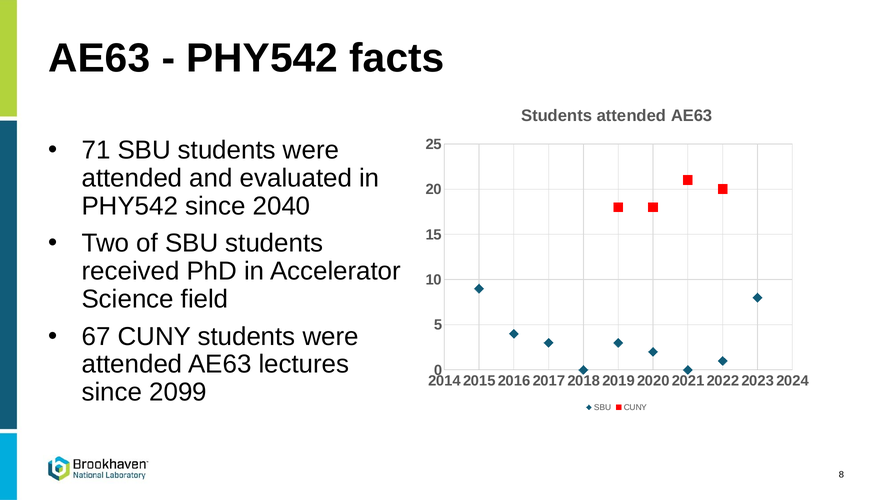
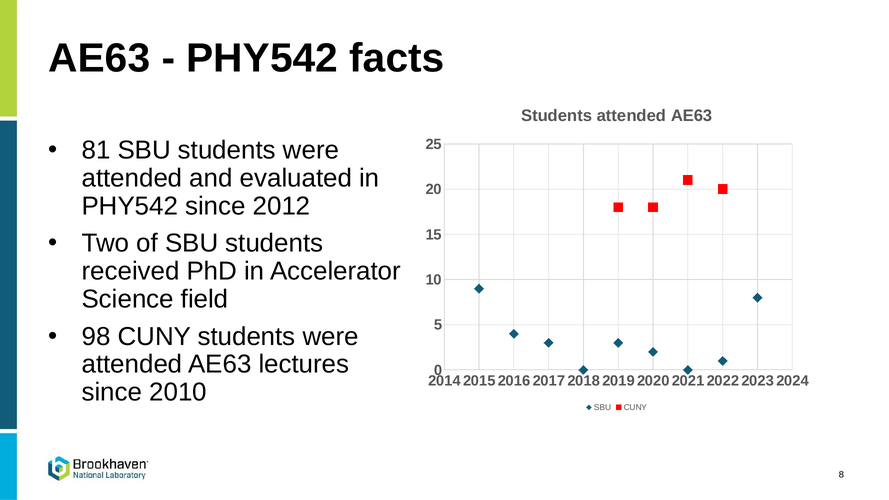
71: 71 -> 81
2040: 2040 -> 2012
67: 67 -> 98
2099: 2099 -> 2010
